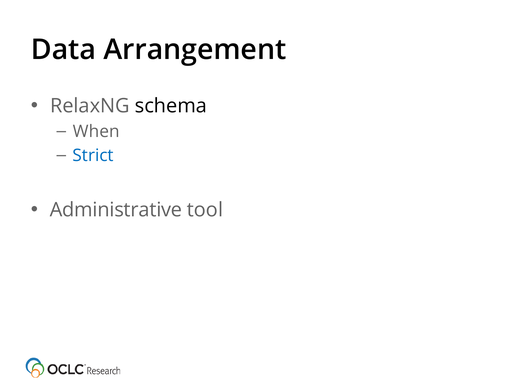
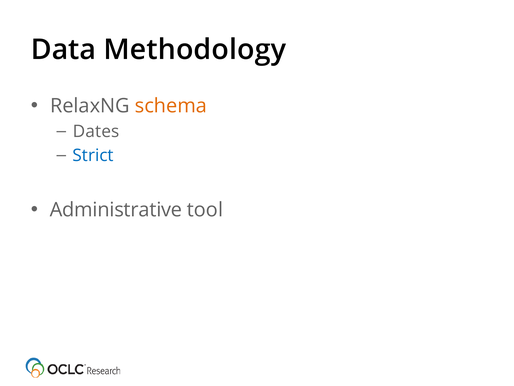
Arrangement: Arrangement -> Methodology
schema colour: black -> orange
When: When -> Dates
